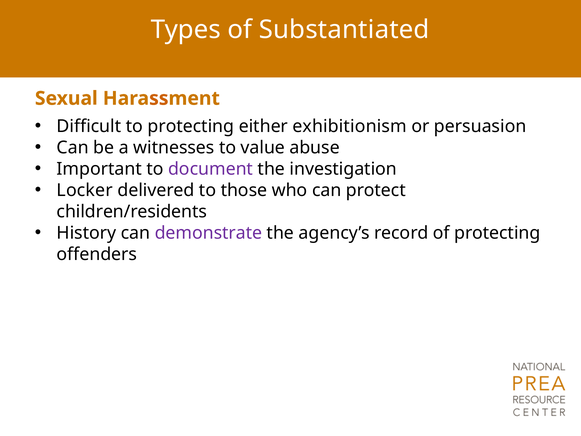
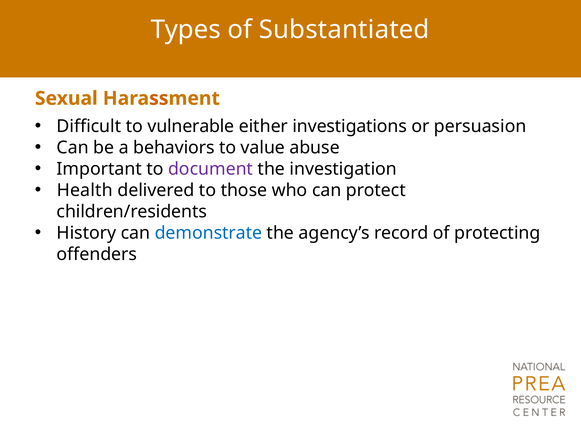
to protecting: protecting -> vulnerable
exhibitionism: exhibitionism -> investigations
witnesses: witnesses -> behaviors
Locker: Locker -> Health
demonstrate colour: purple -> blue
